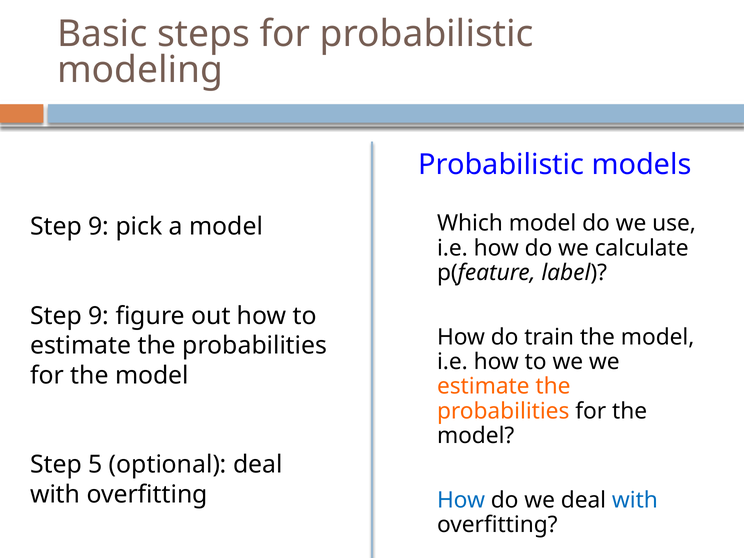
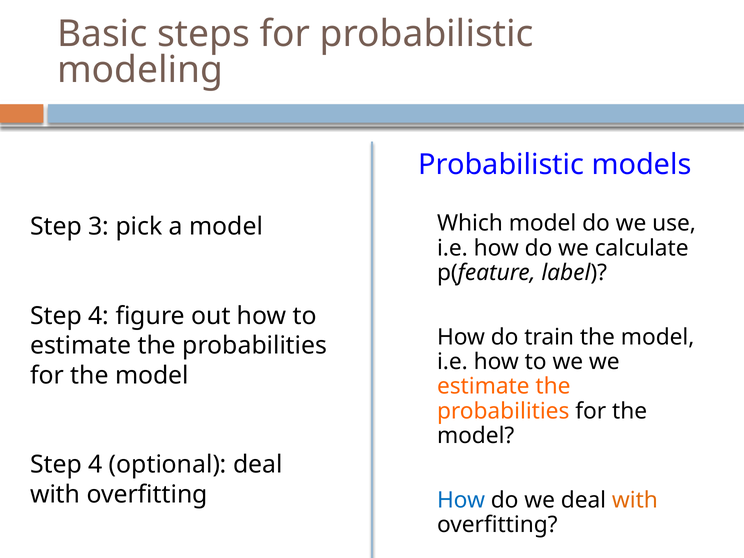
9 at (99, 227): 9 -> 3
9 at (99, 316): 9 -> 4
5 at (95, 465): 5 -> 4
with at (635, 500) colour: blue -> orange
